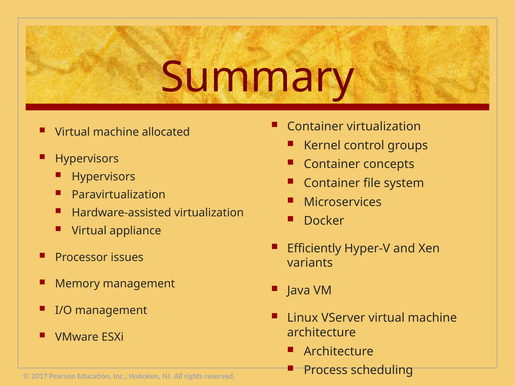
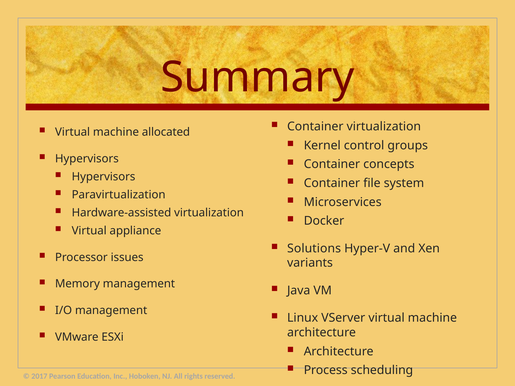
Efficiently: Efficiently -> Solutions
